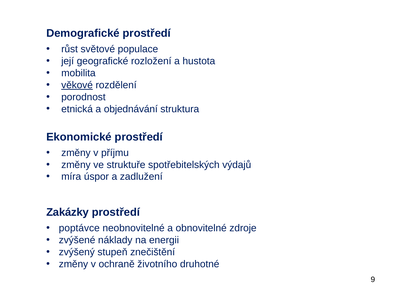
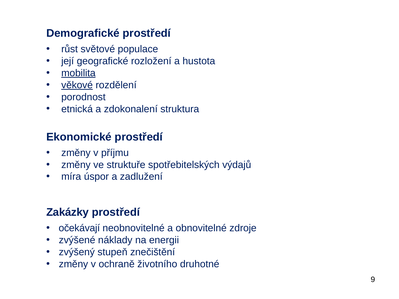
mobilita underline: none -> present
objednávání: objednávání -> zdokonalení
poptávce: poptávce -> očekávají
